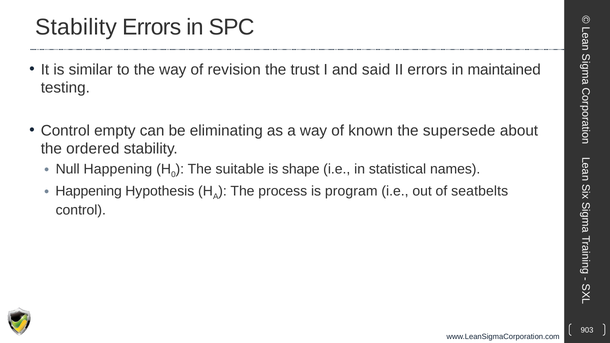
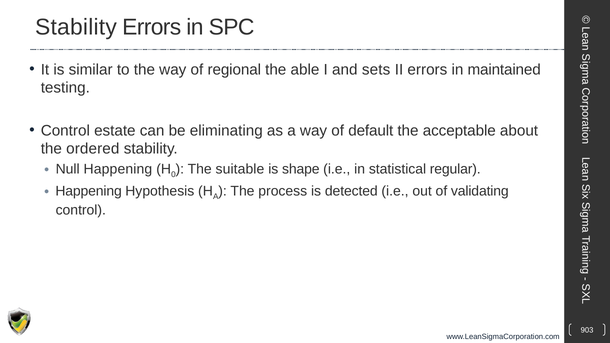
revision: revision -> regional
trust: trust -> able
said: said -> sets
empty: empty -> estate
known: known -> default
supersede: supersede -> acceptable
names: names -> regular
program: program -> detected
seatbelts: seatbelts -> validating
